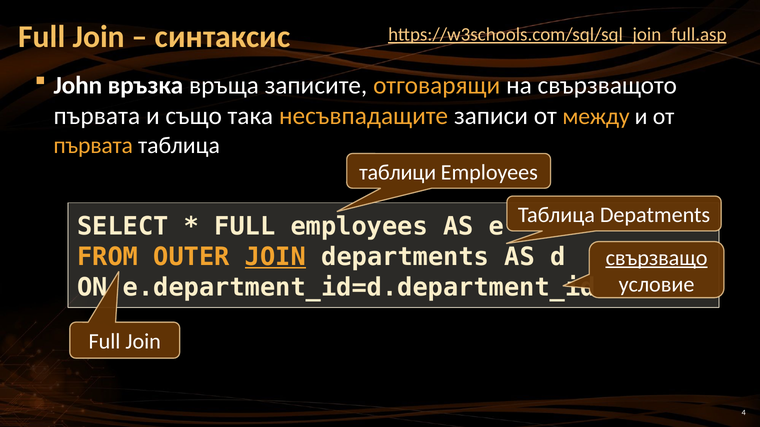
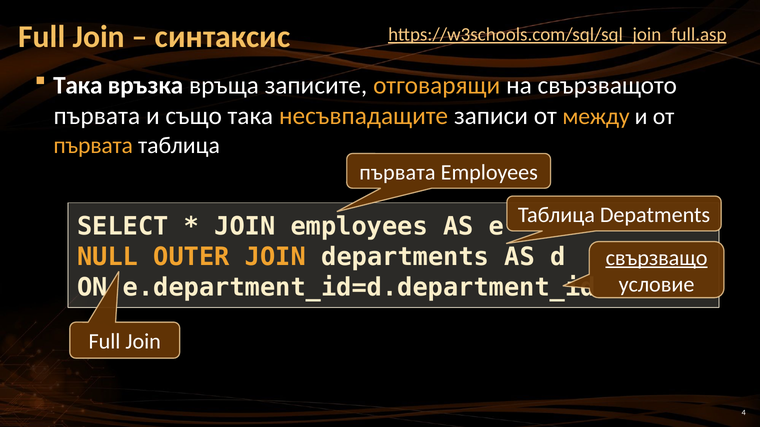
John at (78, 86): John -> Така
таблици at (398, 173): таблици -> първата
FULL at (245, 227): FULL -> JOIN
FROM: FROM -> NULL
JOIN at (275, 257) underline: present -> none
